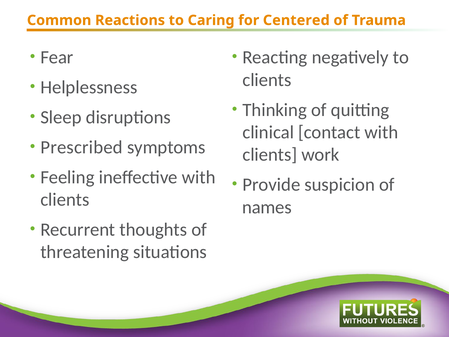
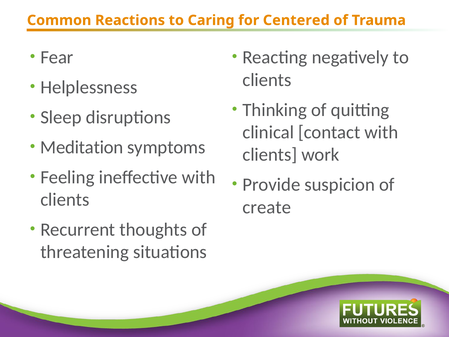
Prescribed: Prescribed -> Meditation
names: names -> create
